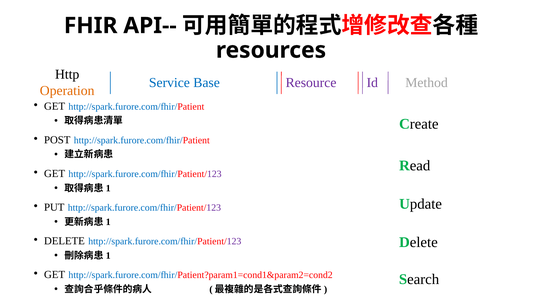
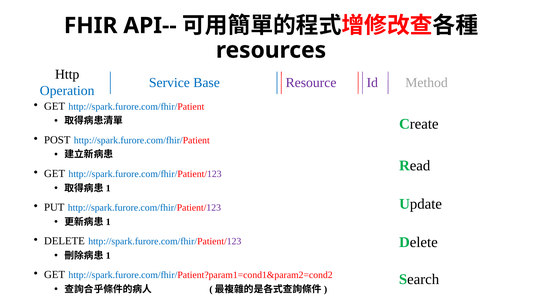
Operation colour: orange -> blue
